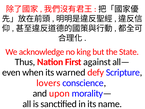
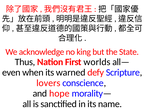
against: against -> worlds
upon: upon -> hope
